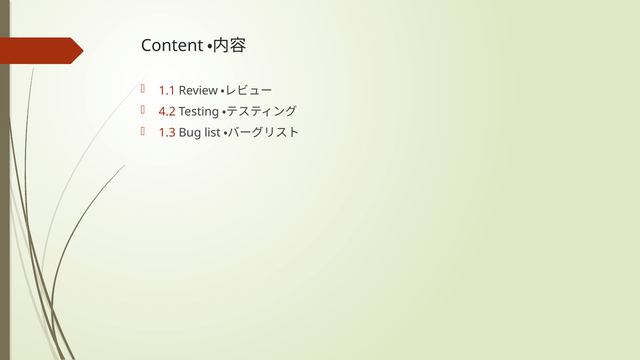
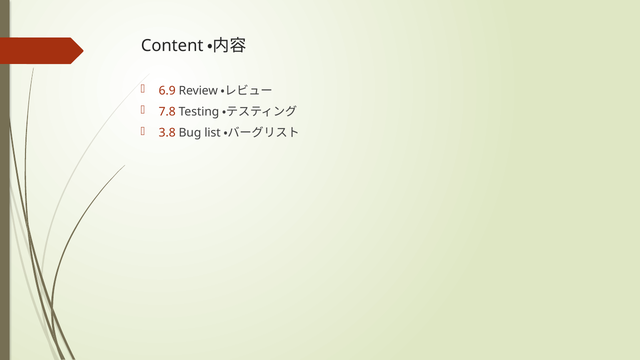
1.1: 1.1 -> 6.9
4.2: 4.2 -> 7.8
1.3: 1.3 -> 3.8
